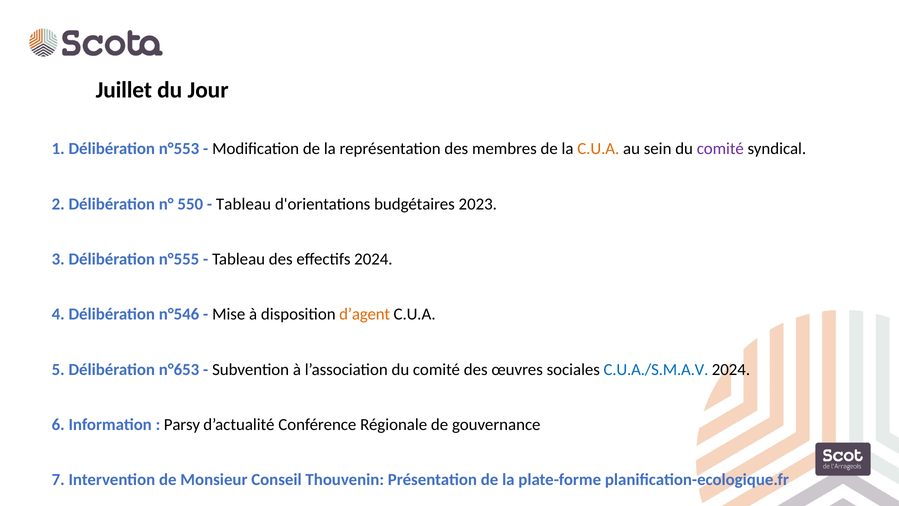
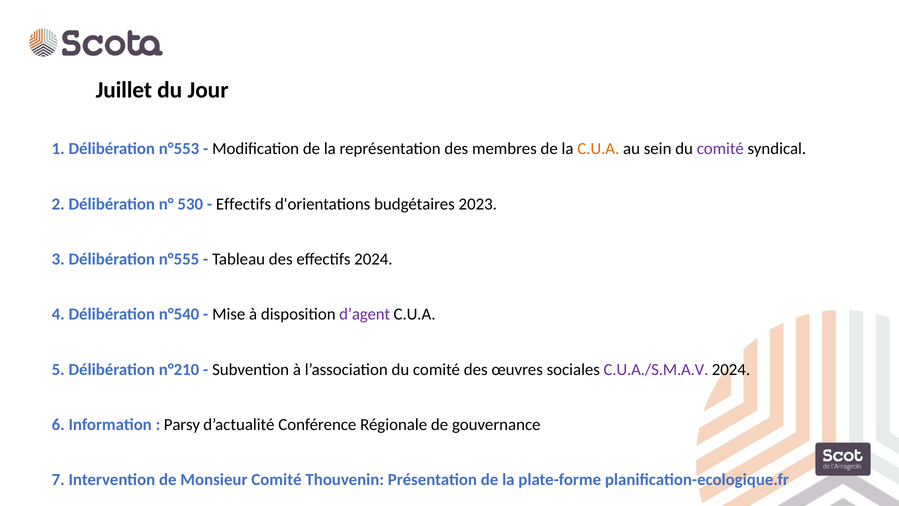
550: 550 -> 530
Tableau at (244, 204): Tableau -> Effectifs
n°546: n°546 -> n°540
d’agent colour: orange -> purple
n°653: n°653 -> n°210
C.U.A./S.M.A.V colour: blue -> purple
Monsieur Conseil: Conseil -> Comité
